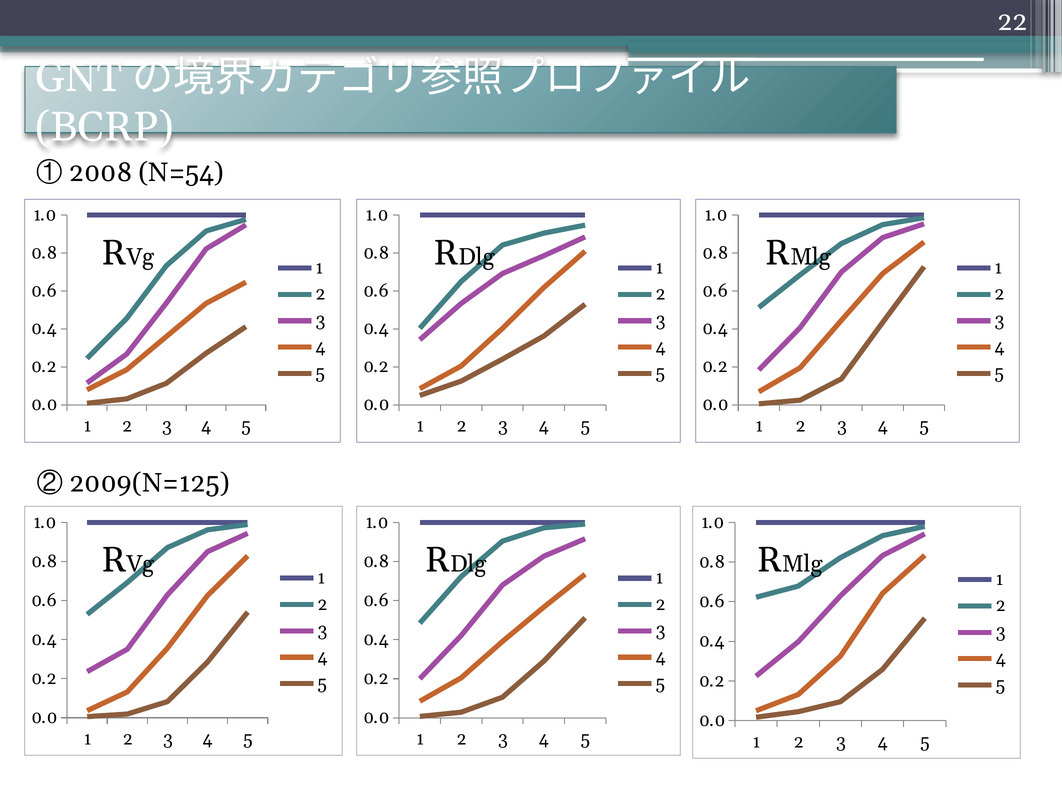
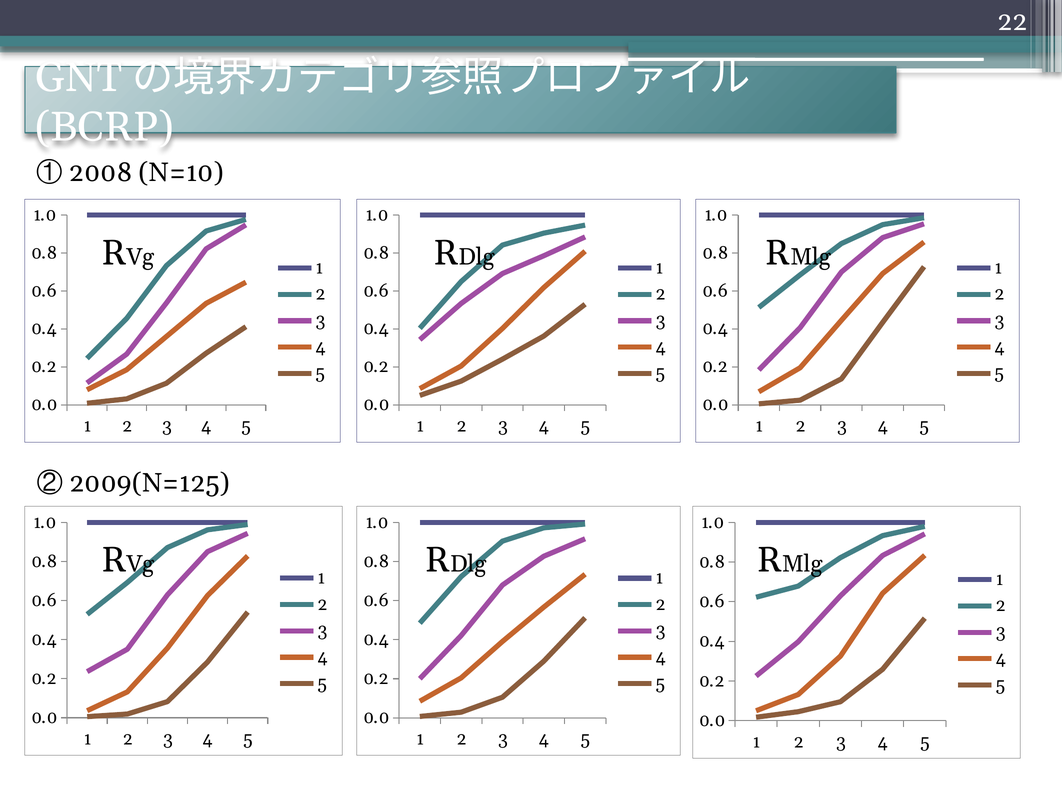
N=54: N=54 -> N=10
